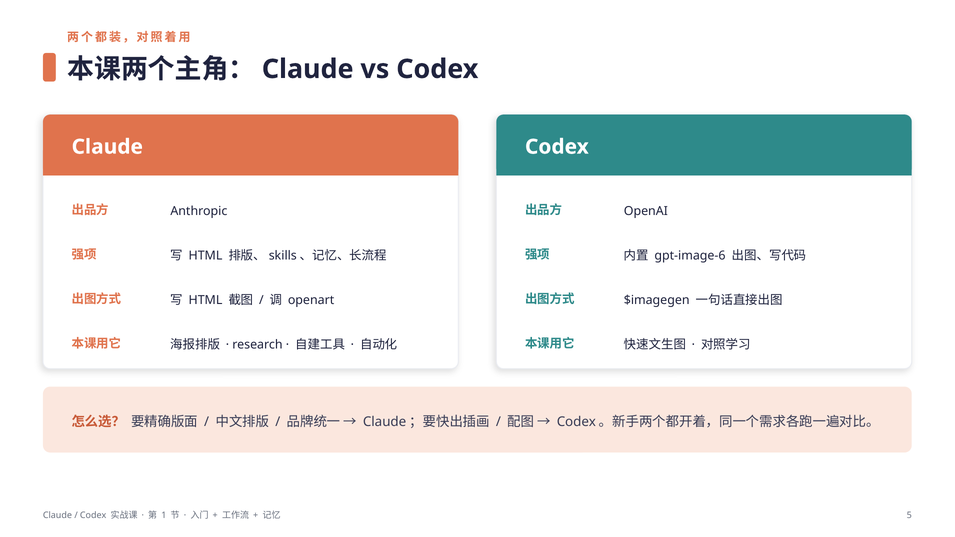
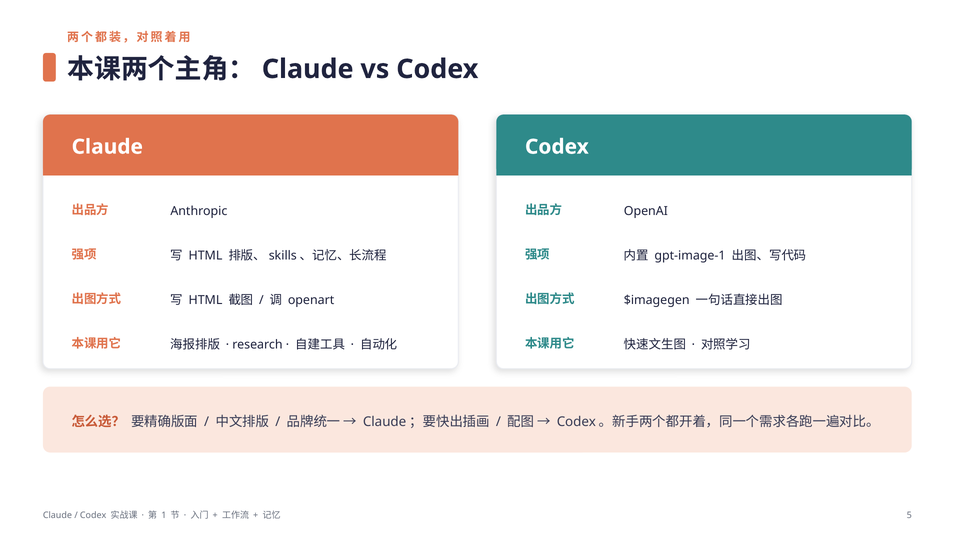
gpt-image-6: gpt-image-6 -> gpt-image-1
